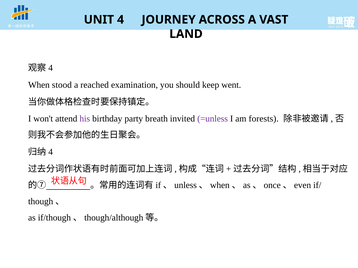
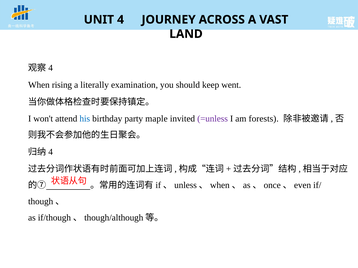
stood: stood -> rising
reached: reached -> literally
his colour: purple -> blue
breath: breath -> maple
